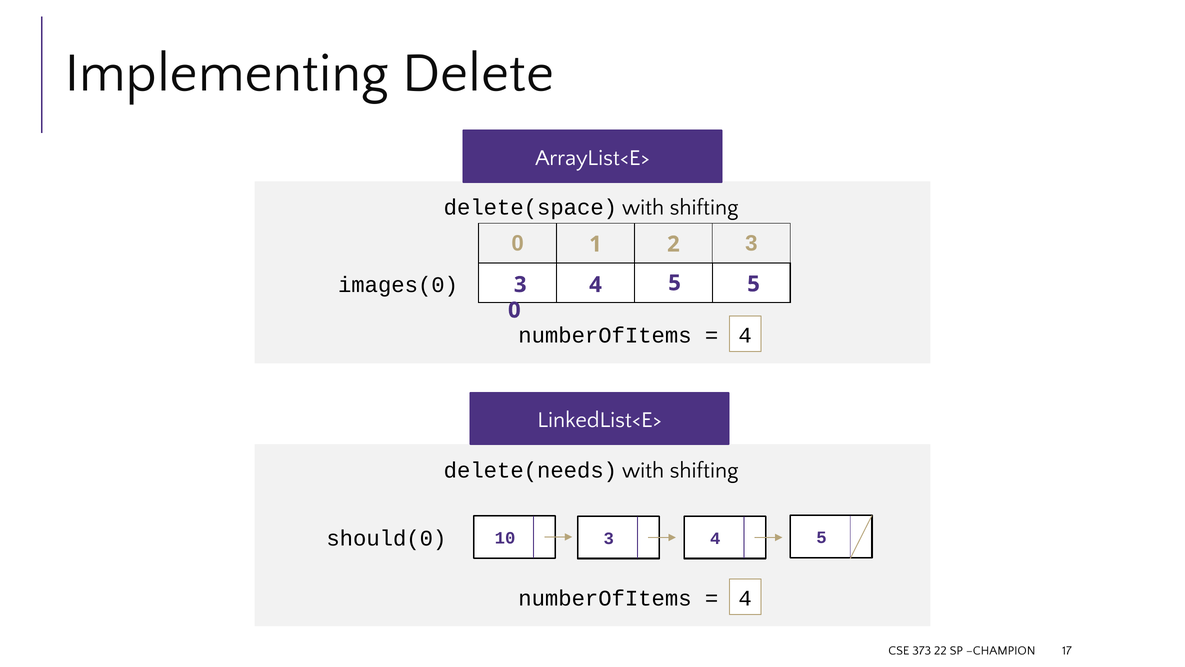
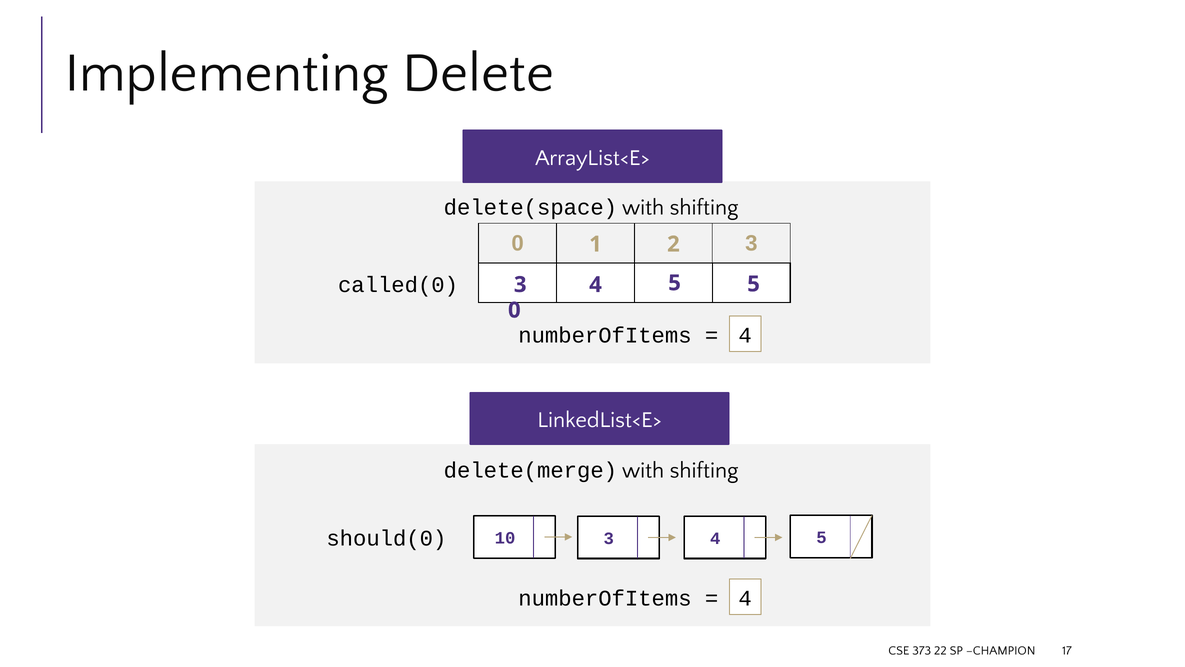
images(0: images(0 -> called(0
delete(needs: delete(needs -> delete(merge
